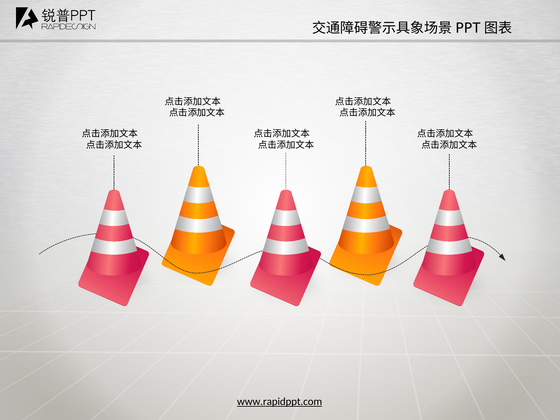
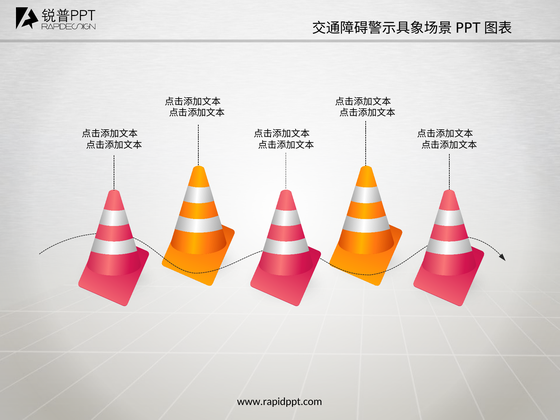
www.rapidppt.com underline: present -> none
